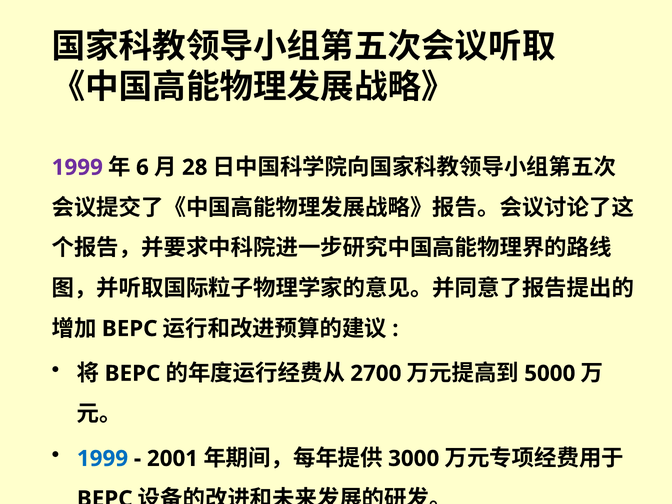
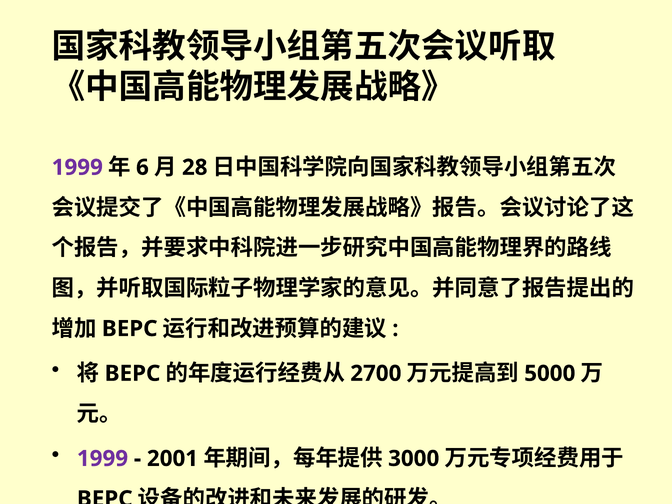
1999 at (102, 459) colour: blue -> purple
